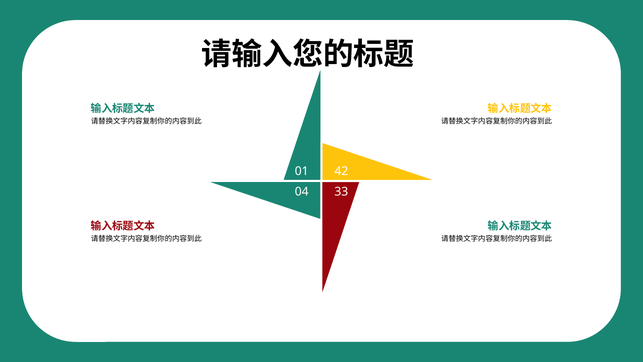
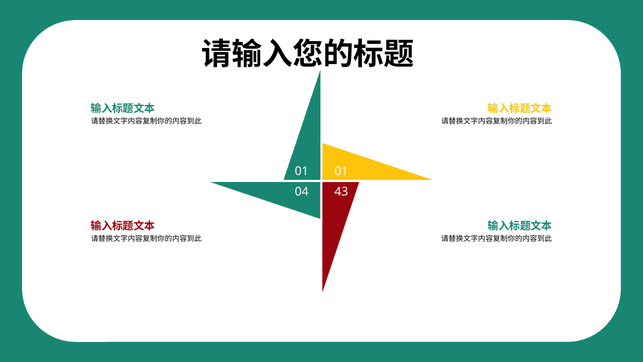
01 42: 42 -> 01
33: 33 -> 43
